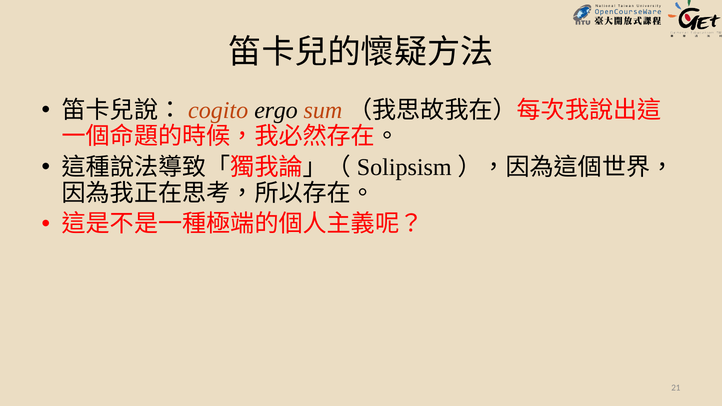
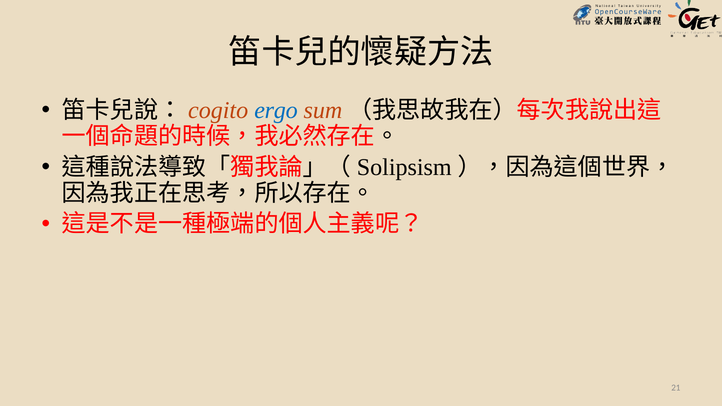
ergo colour: black -> blue
